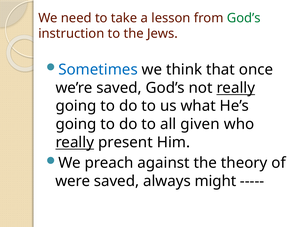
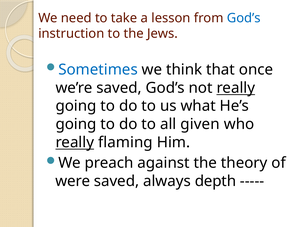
God’s at (244, 18) colour: green -> blue
present: present -> flaming
might: might -> depth
